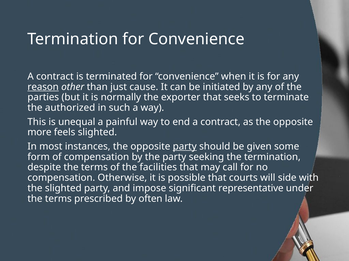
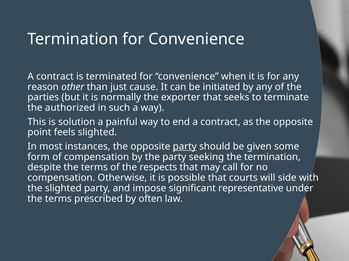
reason underline: present -> none
unequal: unequal -> solution
more: more -> point
facilities: facilities -> respects
